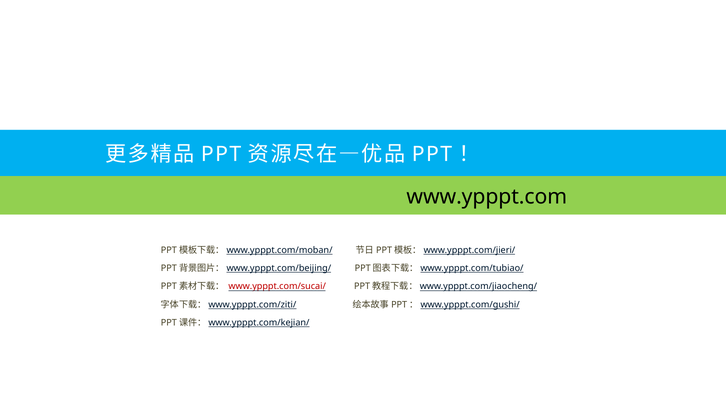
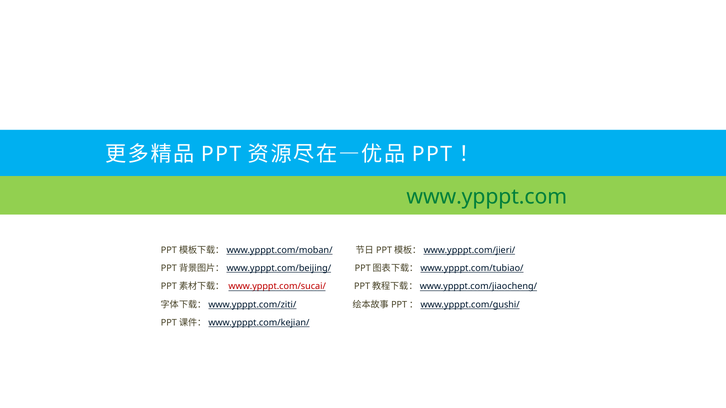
www.ypppt.com colour: black -> green
